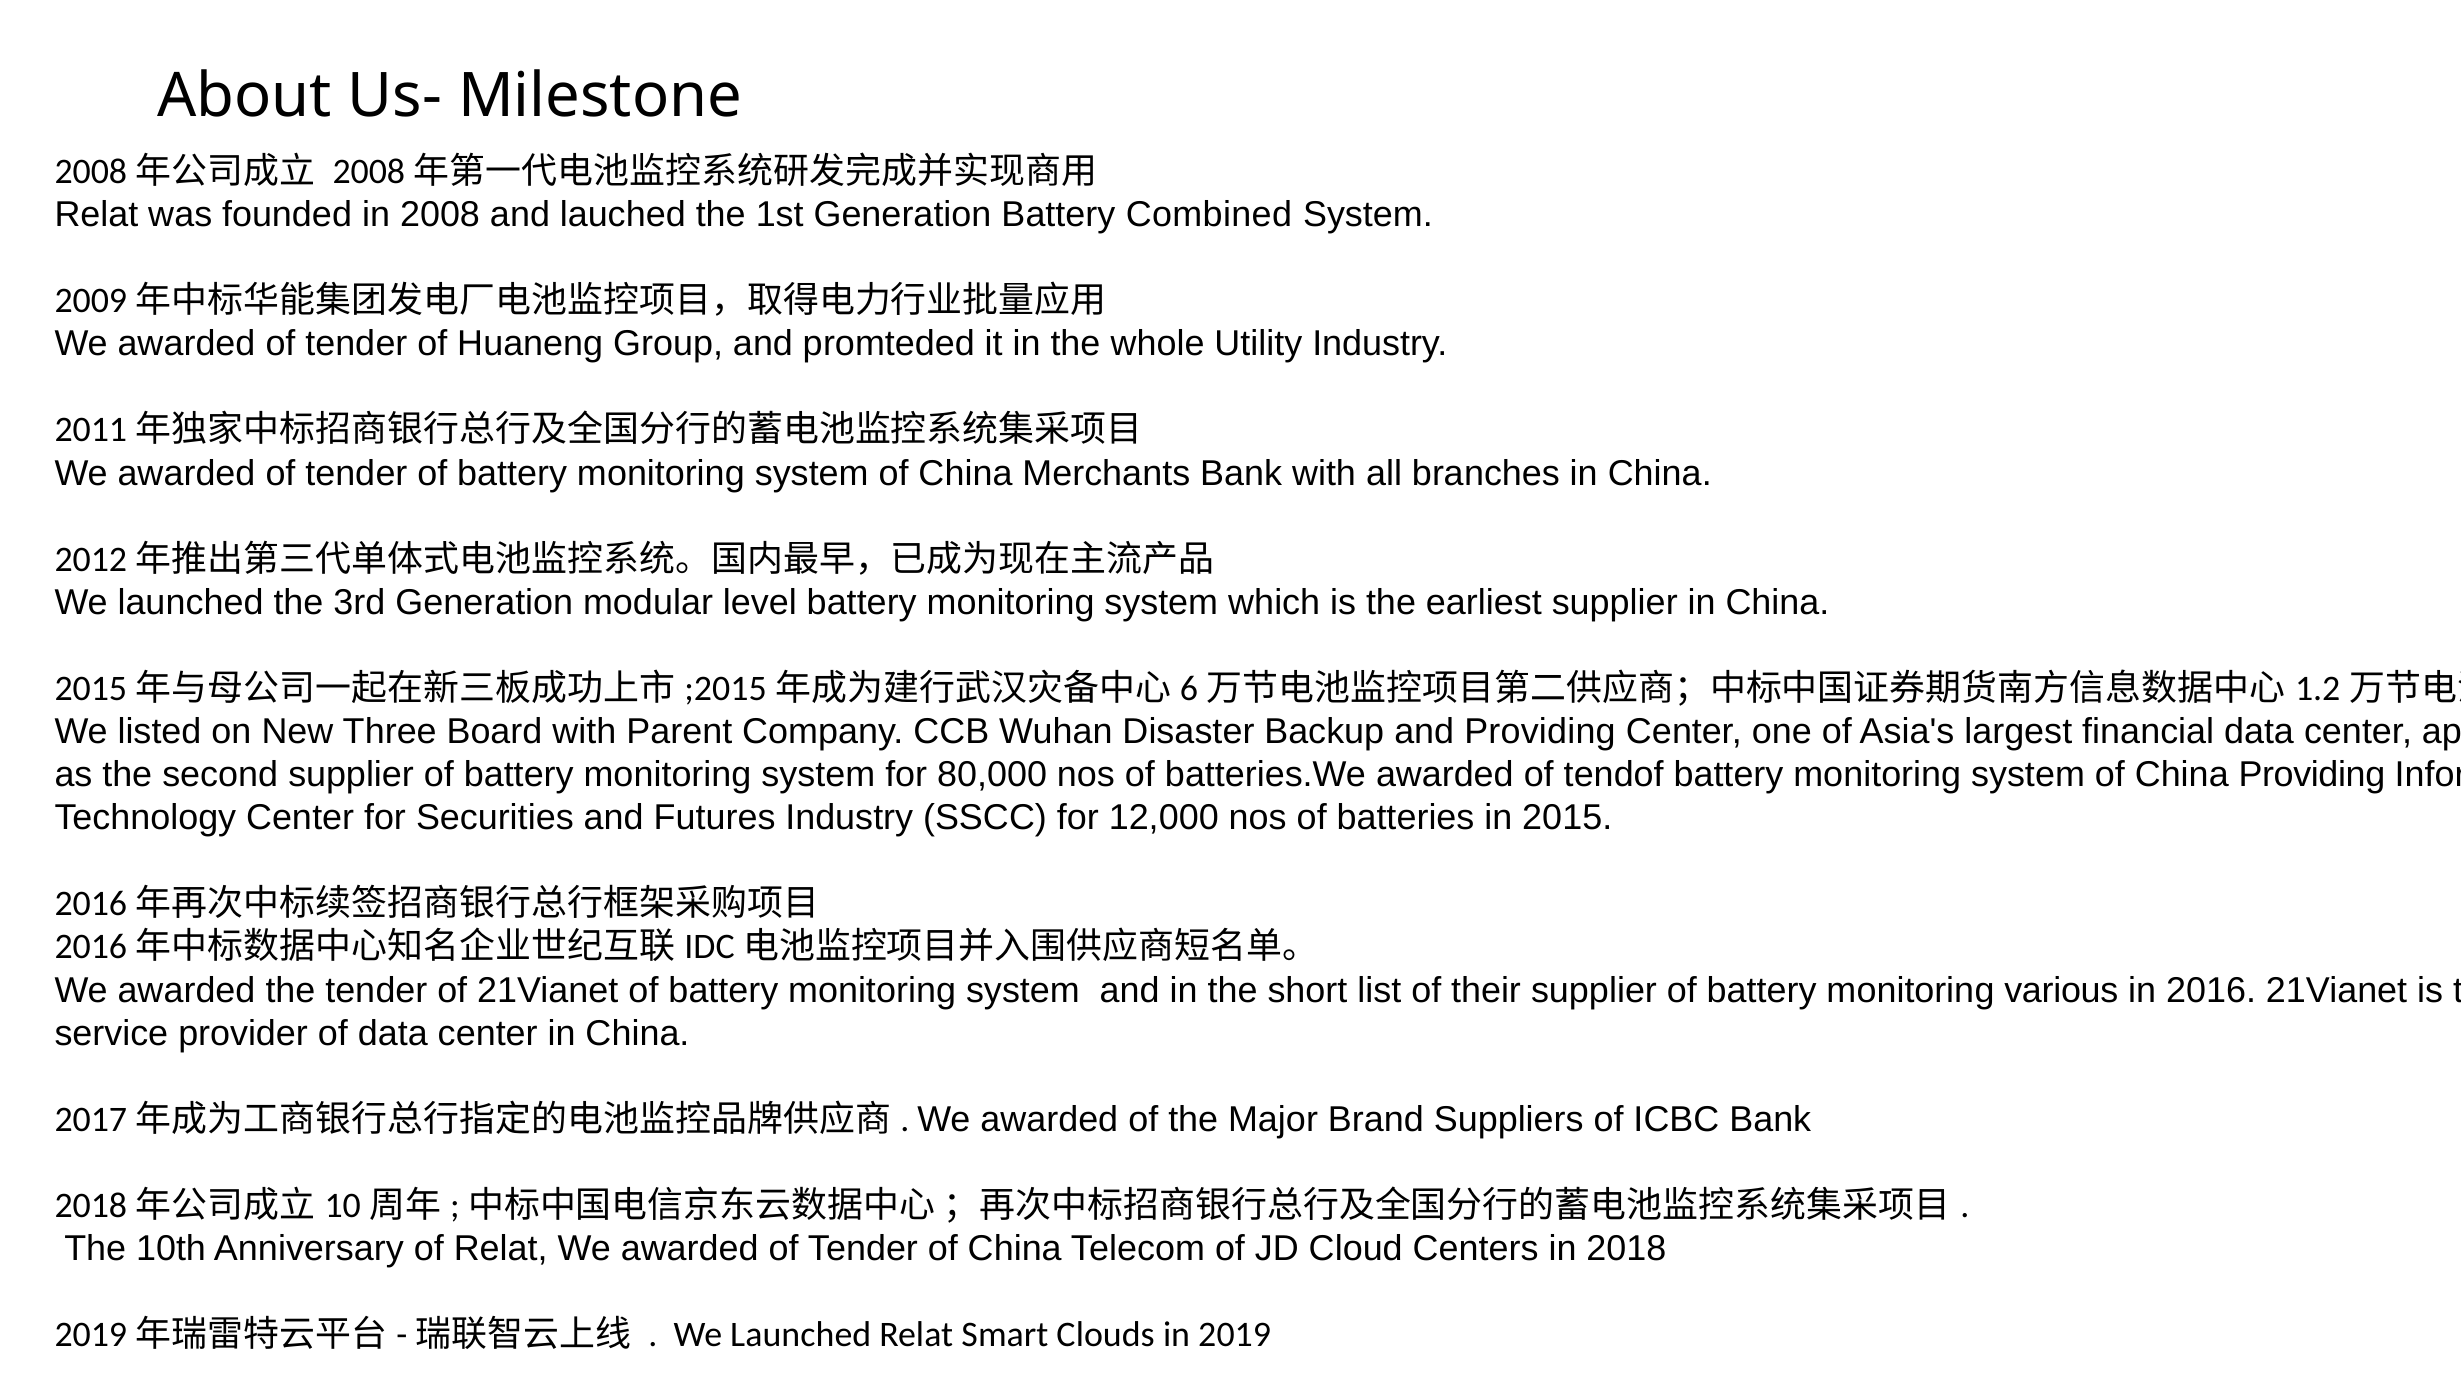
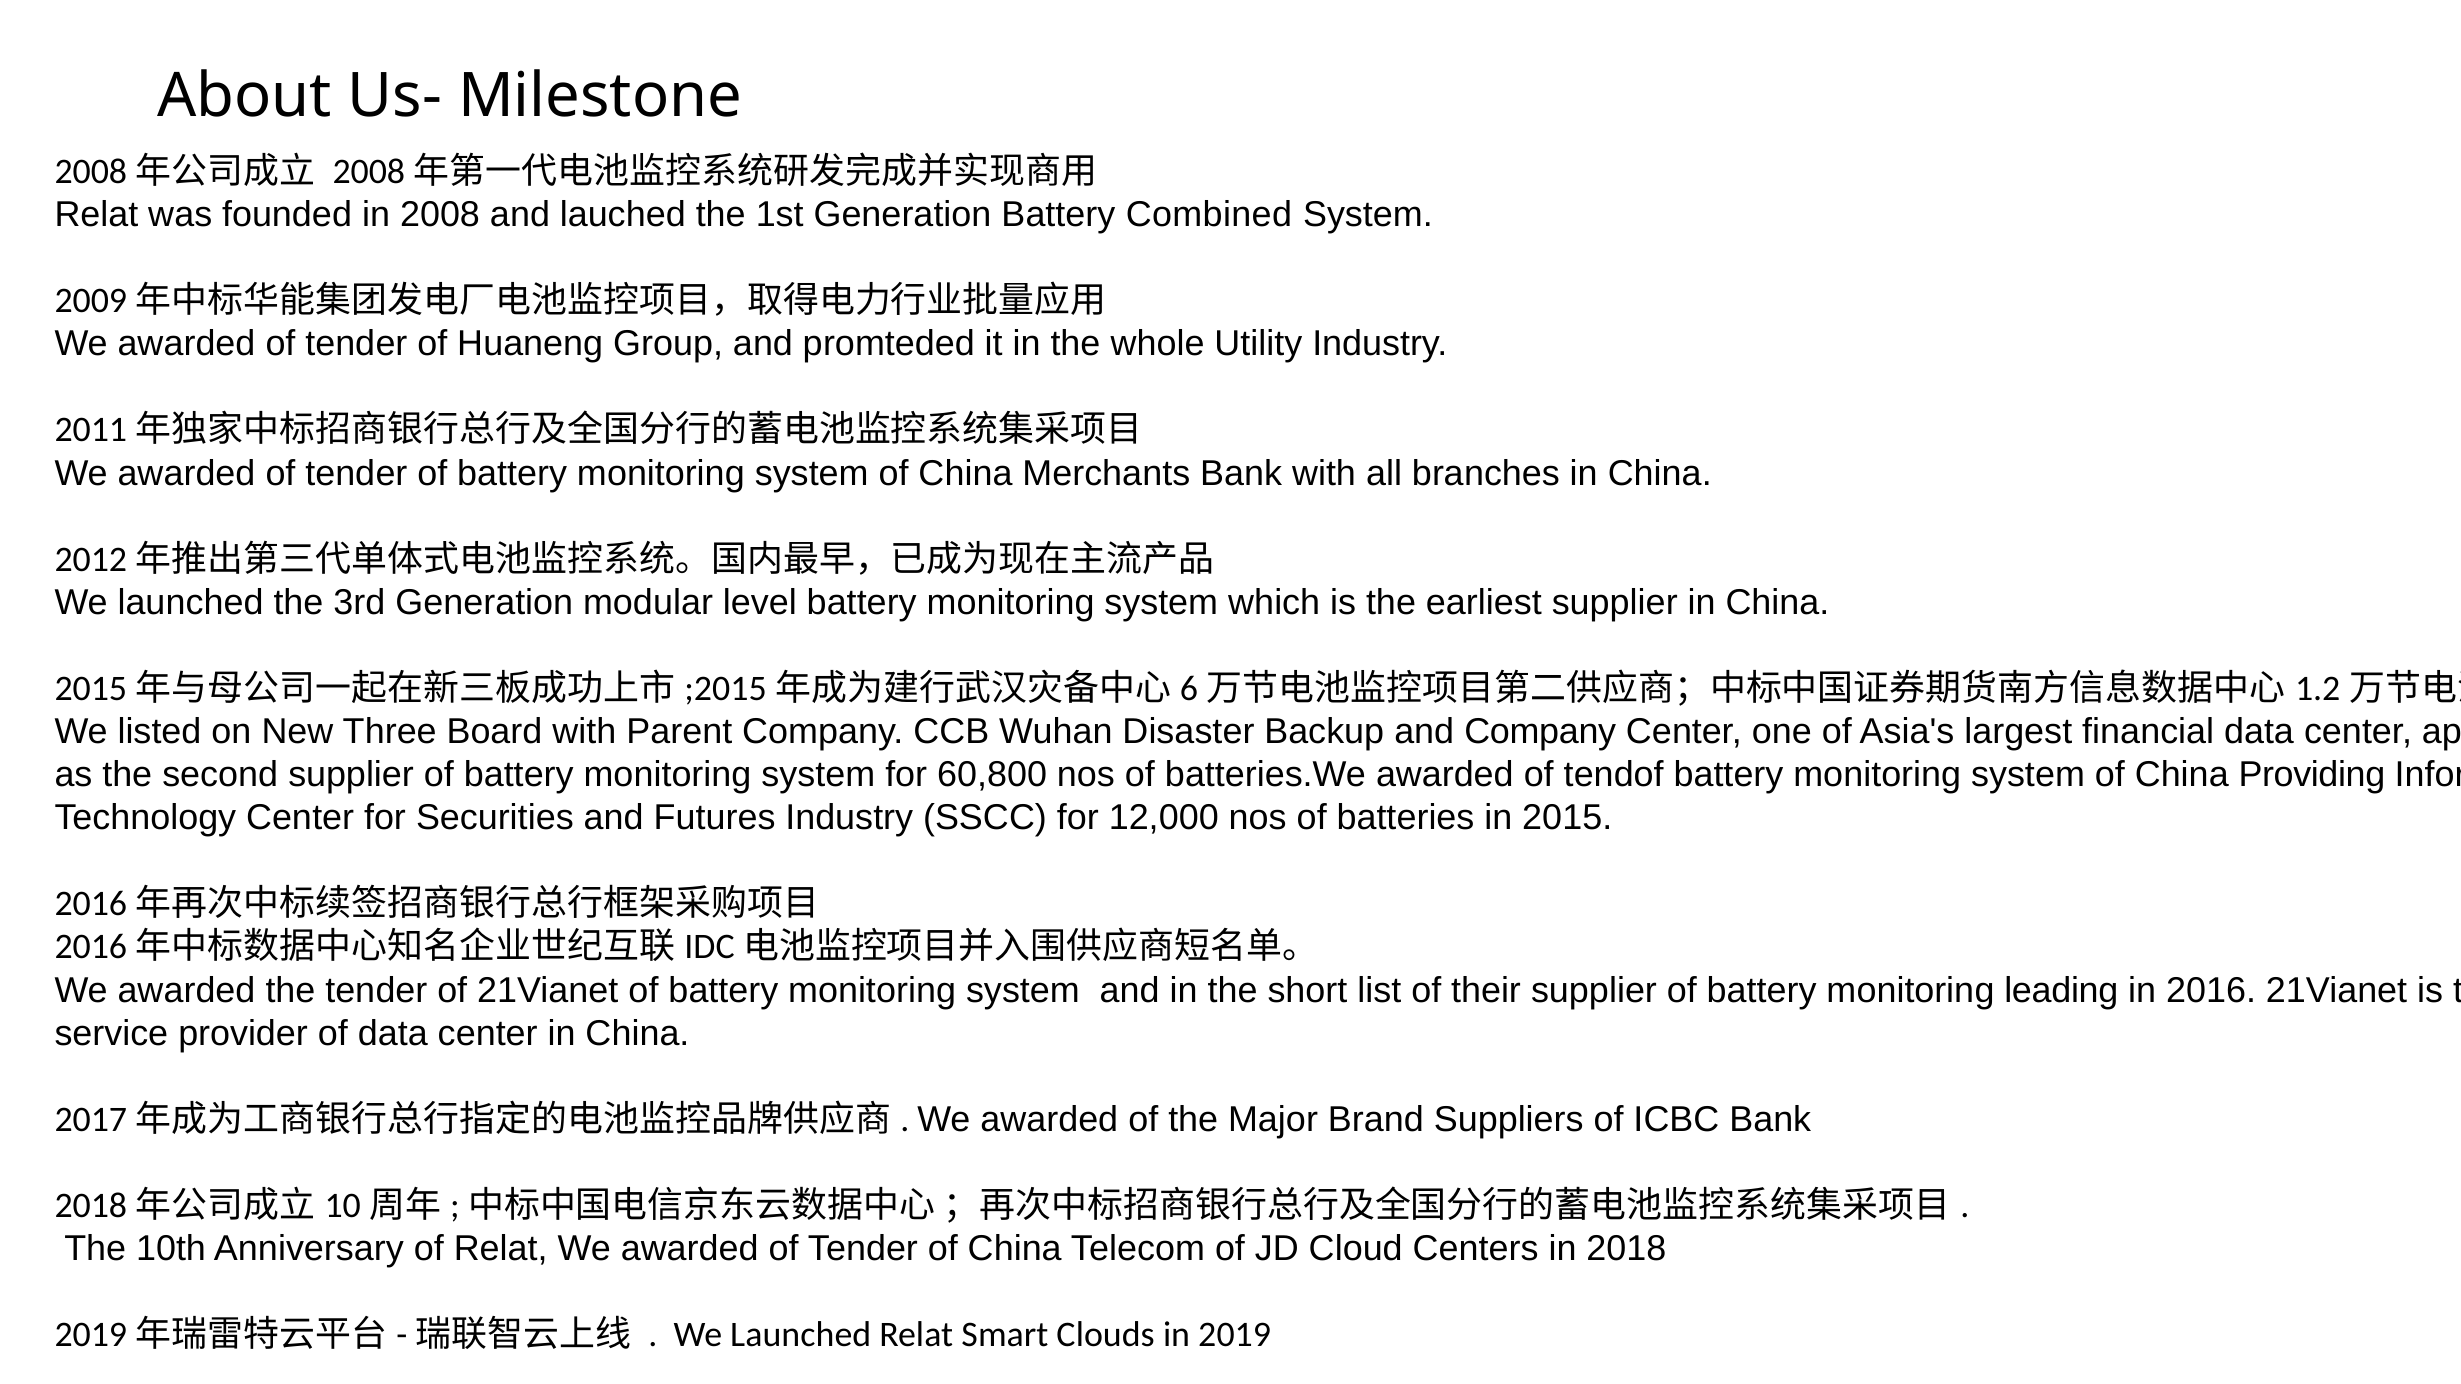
and Providing: Providing -> Company
80,000: 80,000 -> 60,800
monitoring various: various -> leading
